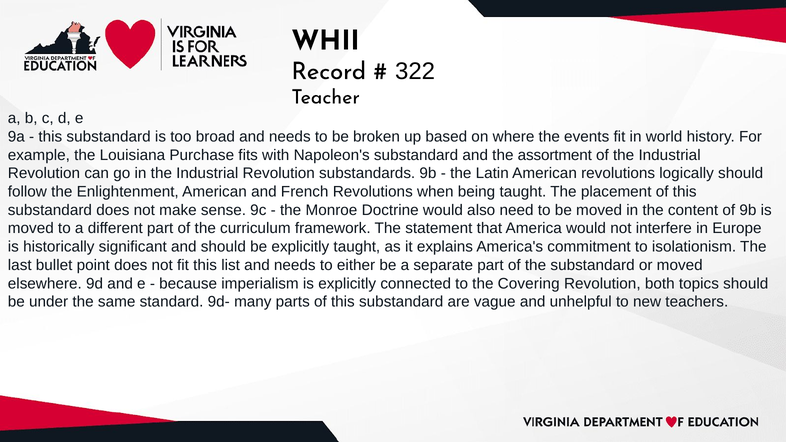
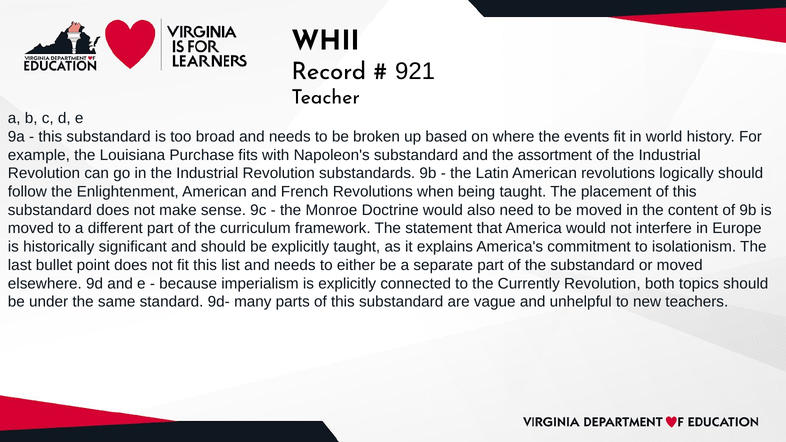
322: 322 -> 921
Covering: Covering -> Currently
